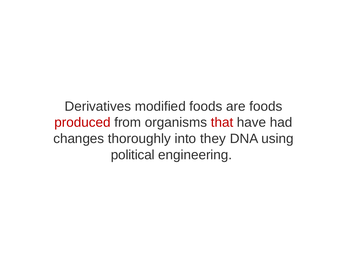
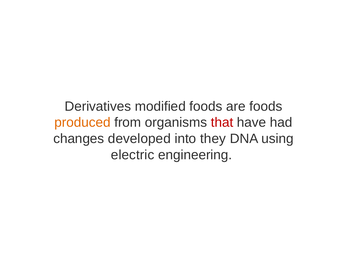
produced colour: red -> orange
thoroughly: thoroughly -> developed
political: political -> electric
